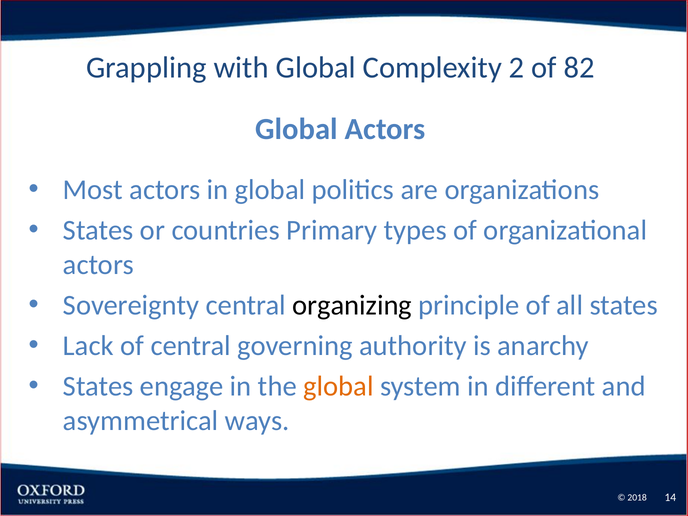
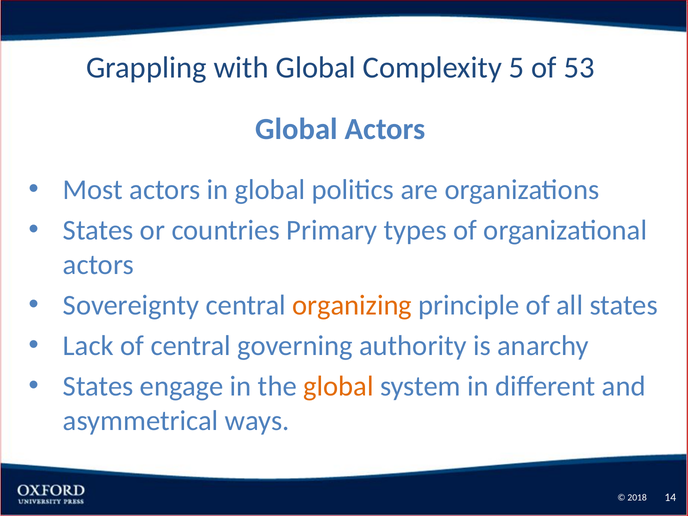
2: 2 -> 5
82: 82 -> 53
organizing colour: black -> orange
